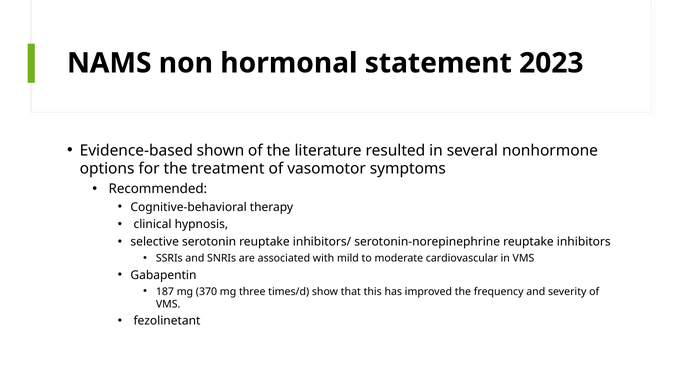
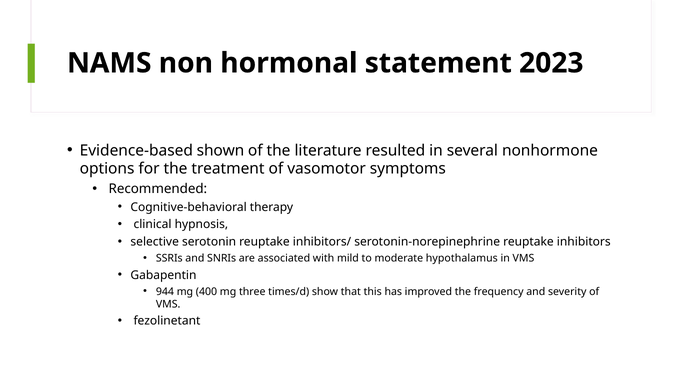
cardiovascular: cardiovascular -> hypothalamus
187: 187 -> 944
370: 370 -> 400
